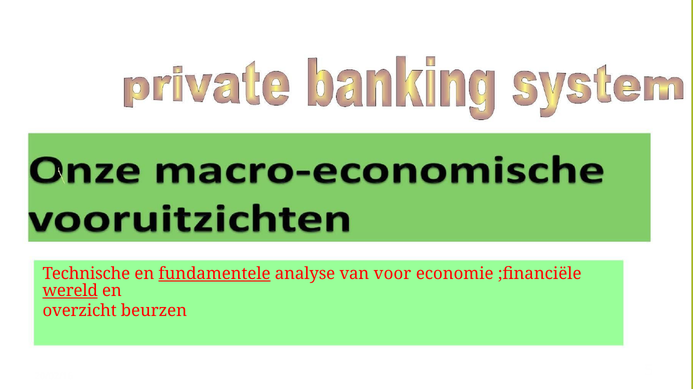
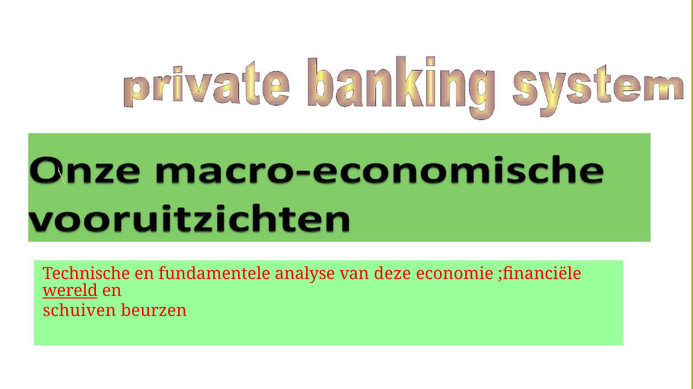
fundamentele underline: present -> none
voor: voor -> deze
overzicht: overzicht -> schuiven
